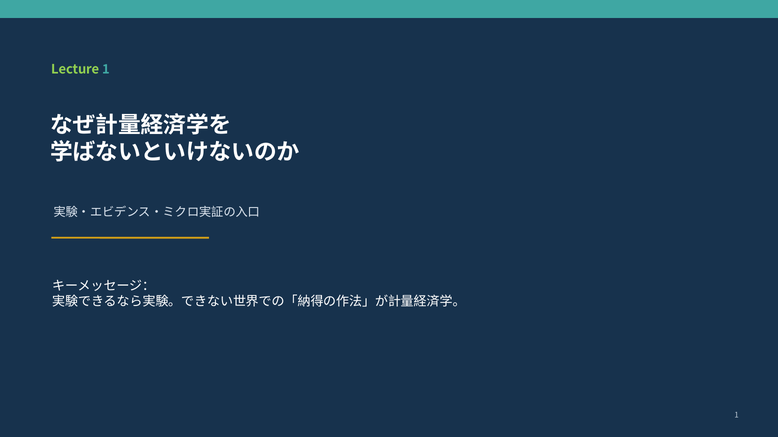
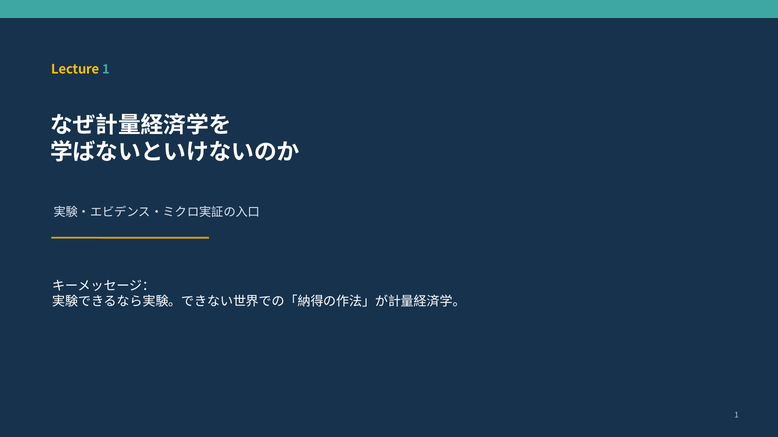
Lecture colour: light green -> yellow
